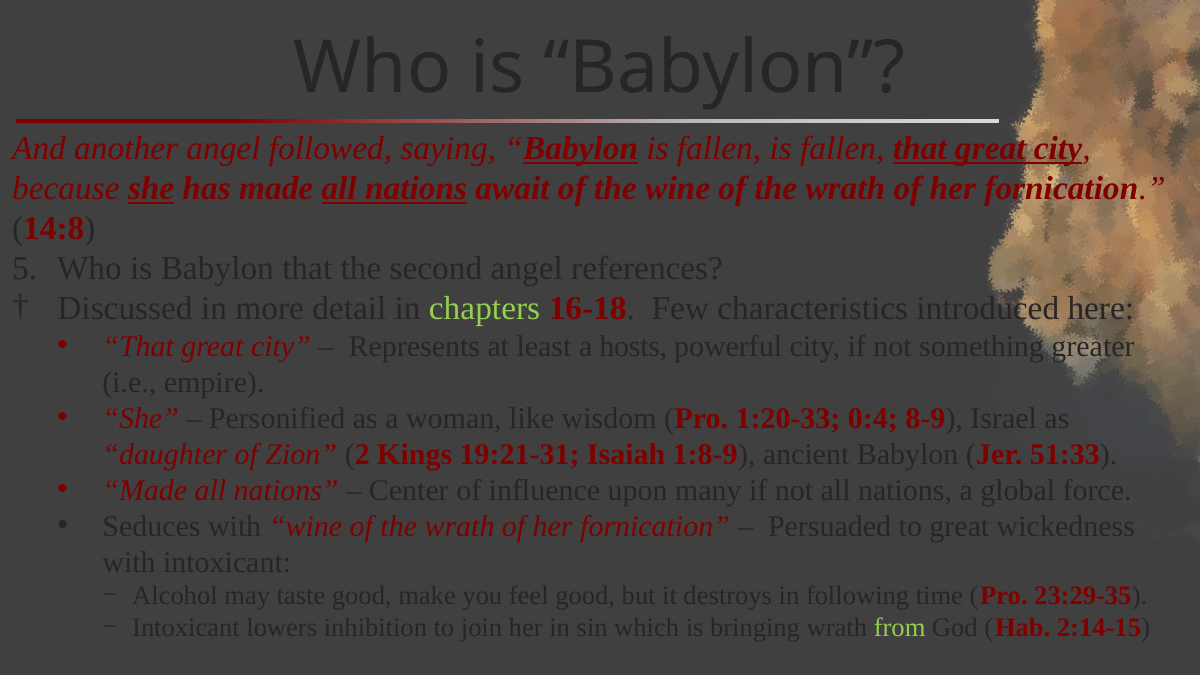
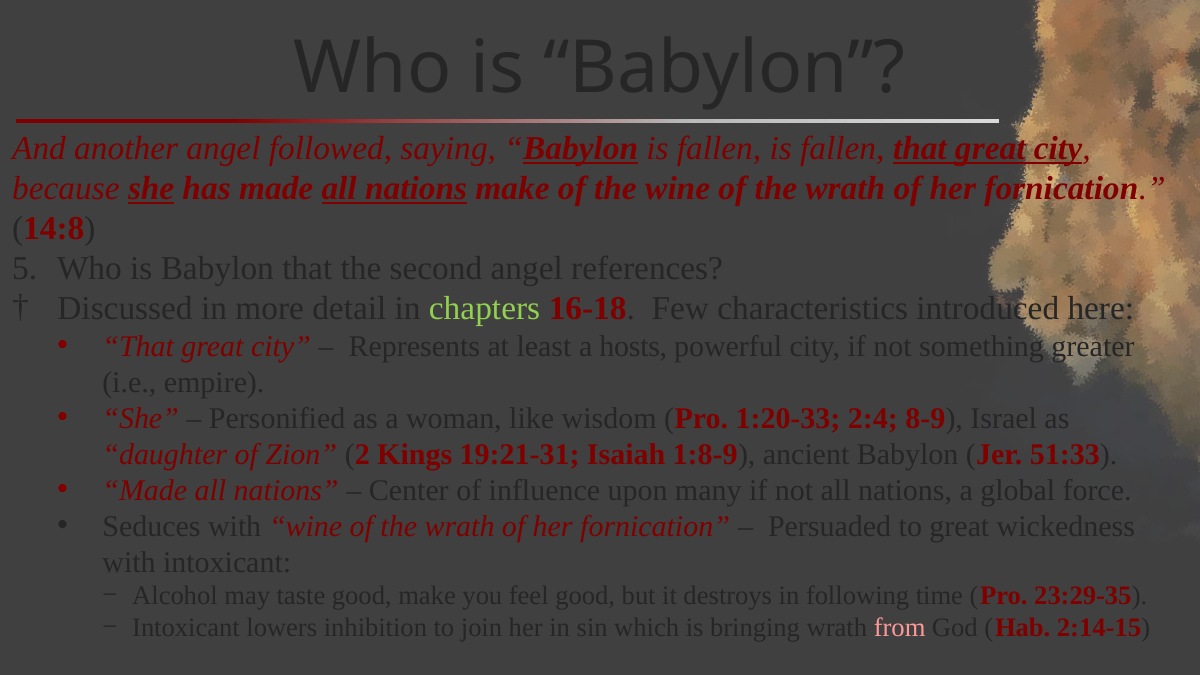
nations await: await -> make
0:4: 0:4 -> 2:4
from colour: light green -> pink
